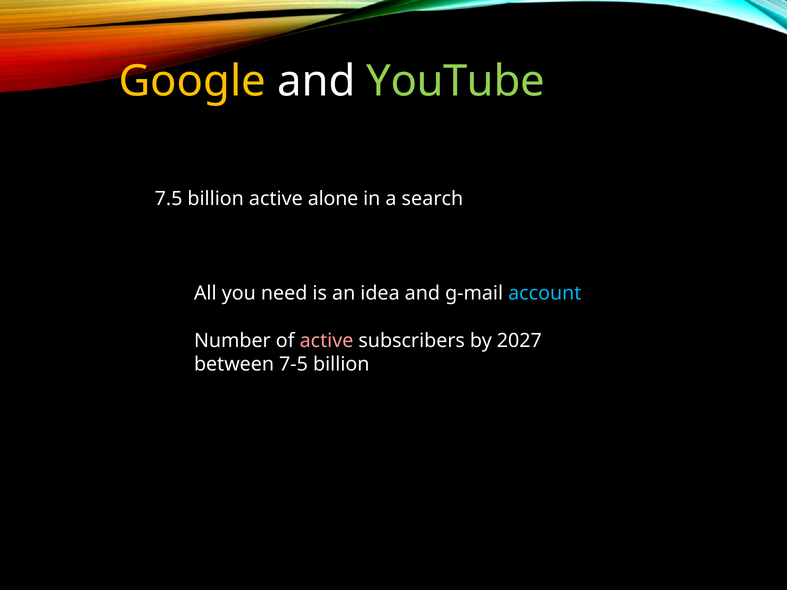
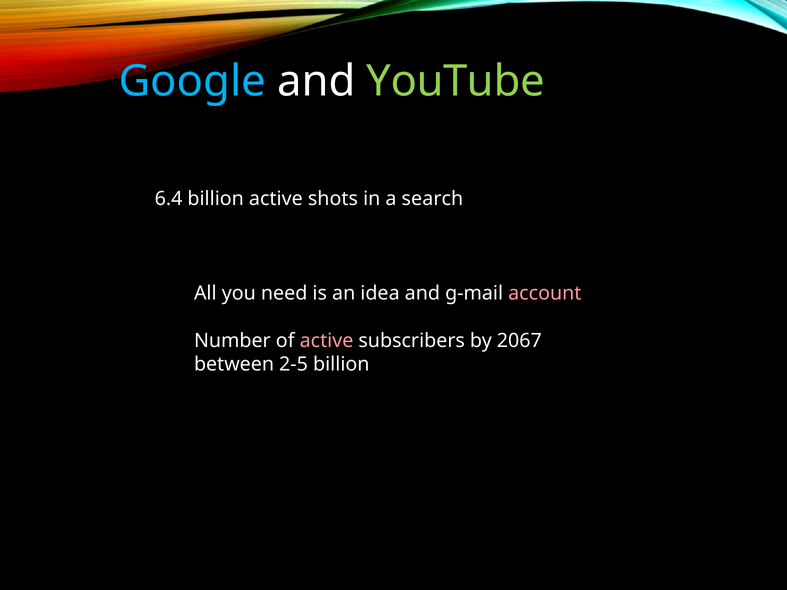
Google colour: yellow -> light blue
7.5: 7.5 -> 6.4
alone: alone -> shots
account colour: light blue -> pink
2027: 2027 -> 2067
7-5: 7-5 -> 2-5
